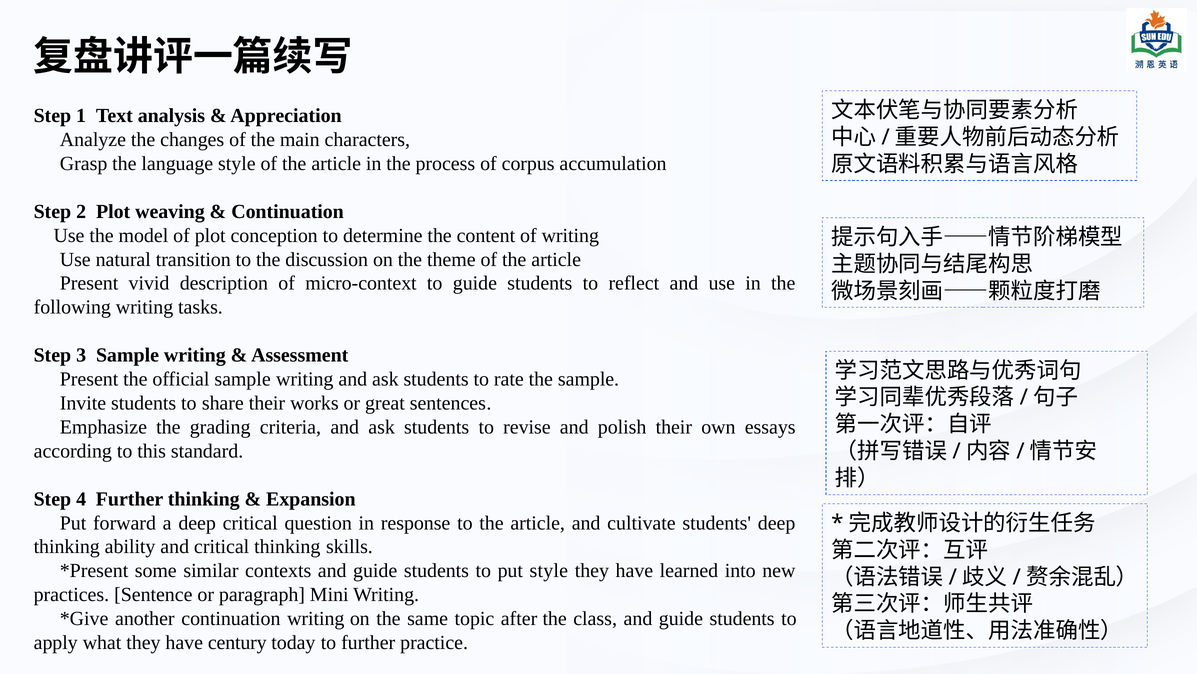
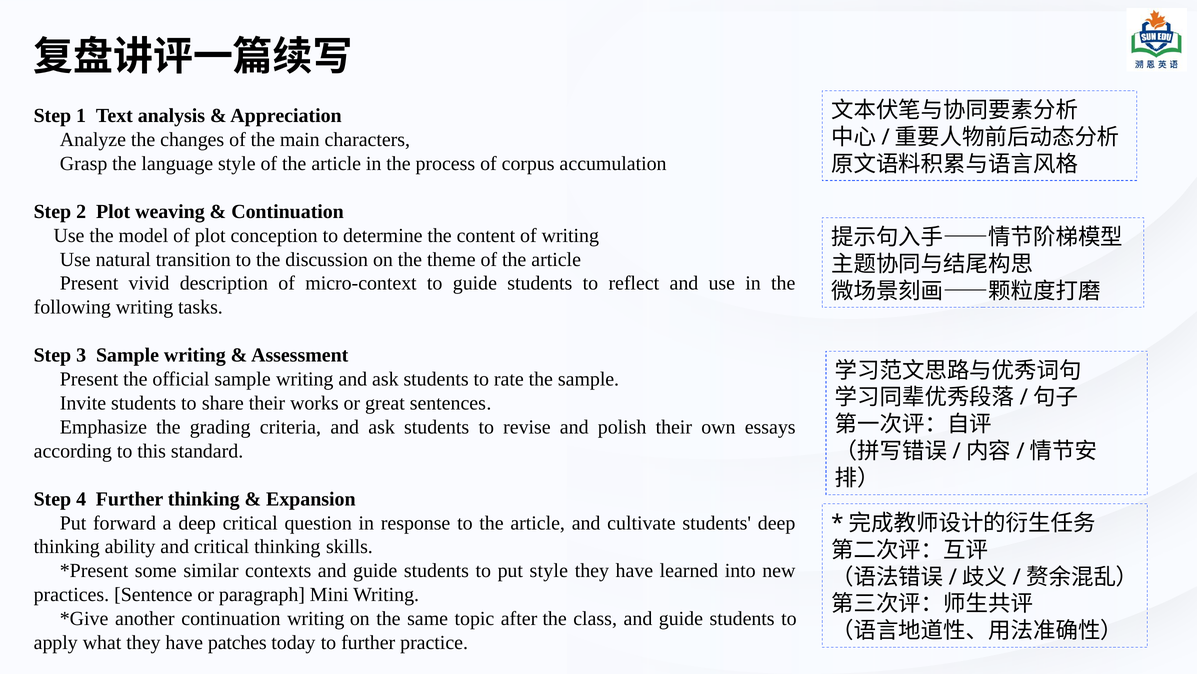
century: century -> patches
